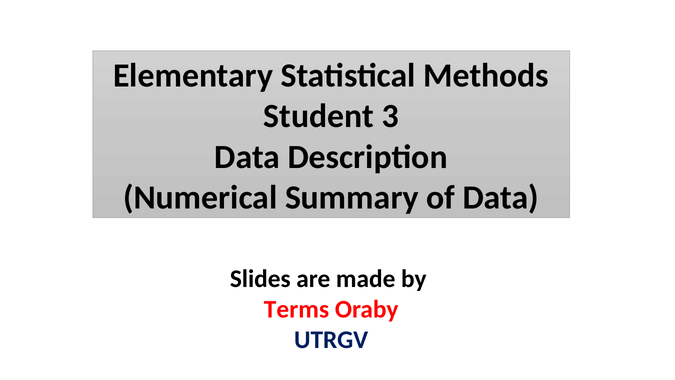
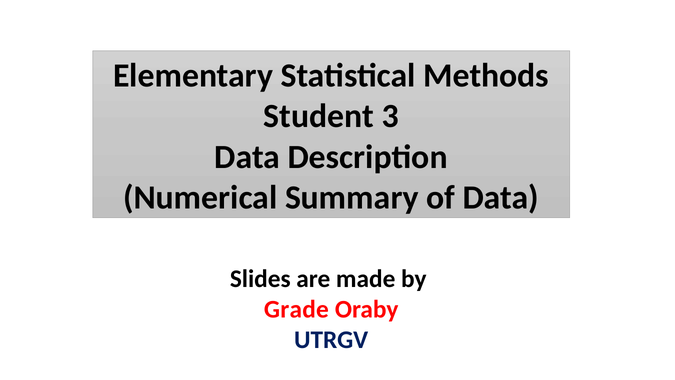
Terms: Terms -> Grade
